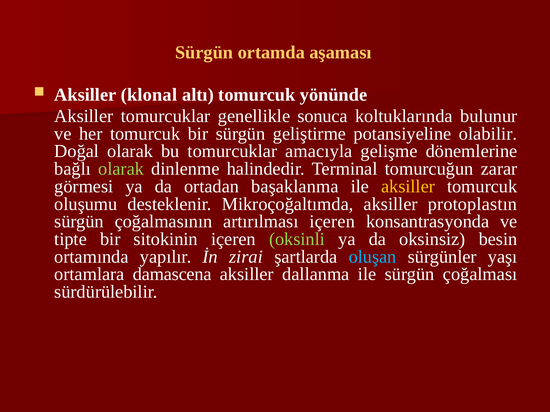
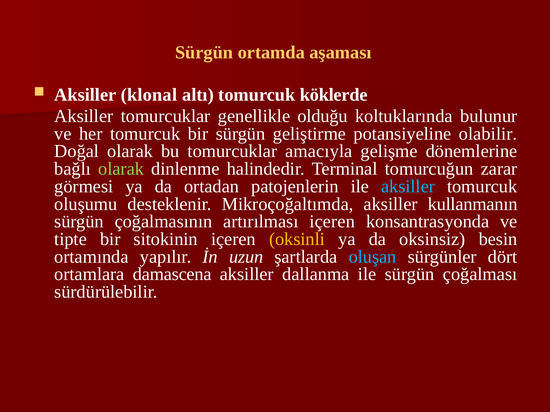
yönünde: yönünde -> köklerde
sonuca: sonuca -> olduğu
başaklanma: başaklanma -> patojenlerin
aksiller at (408, 187) colour: yellow -> light blue
protoplastın: protoplastın -> kullanmanın
oksinli colour: light green -> yellow
zirai: zirai -> uzun
yaşı: yaşı -> dört
